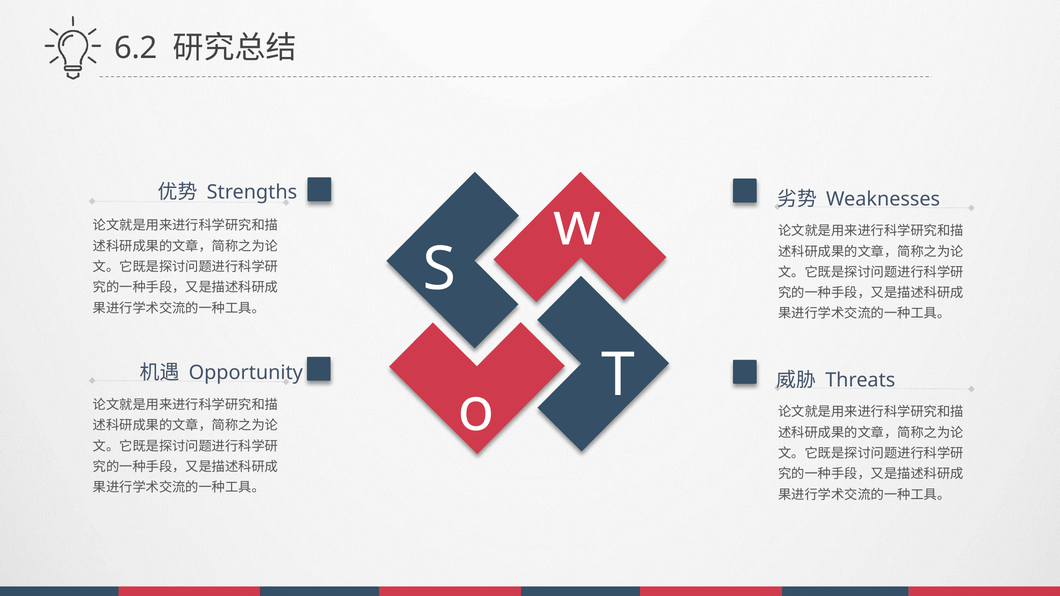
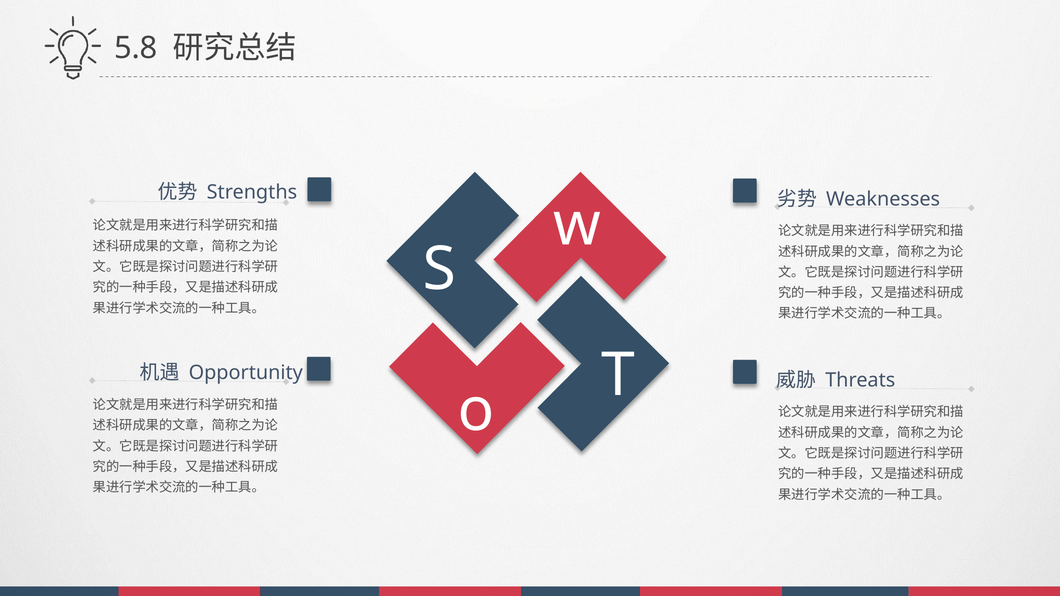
6.2: 6.2 -> 5.8
